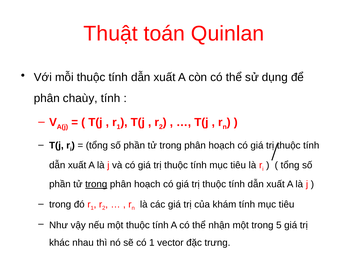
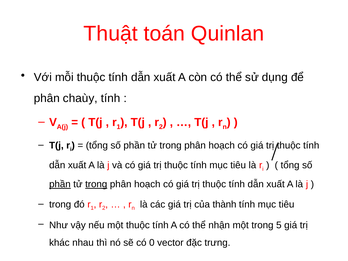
phần at (60, 184) underline: none -> present
khám: khám -> thành
có 1: 1 -> 0
